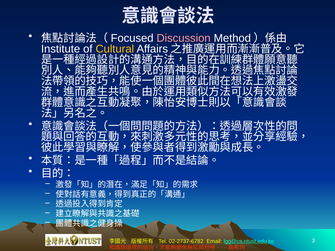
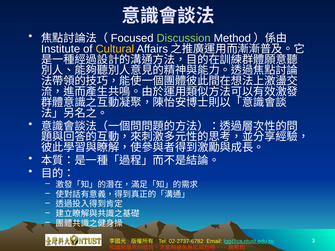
Discussion colour: pink -> light green
